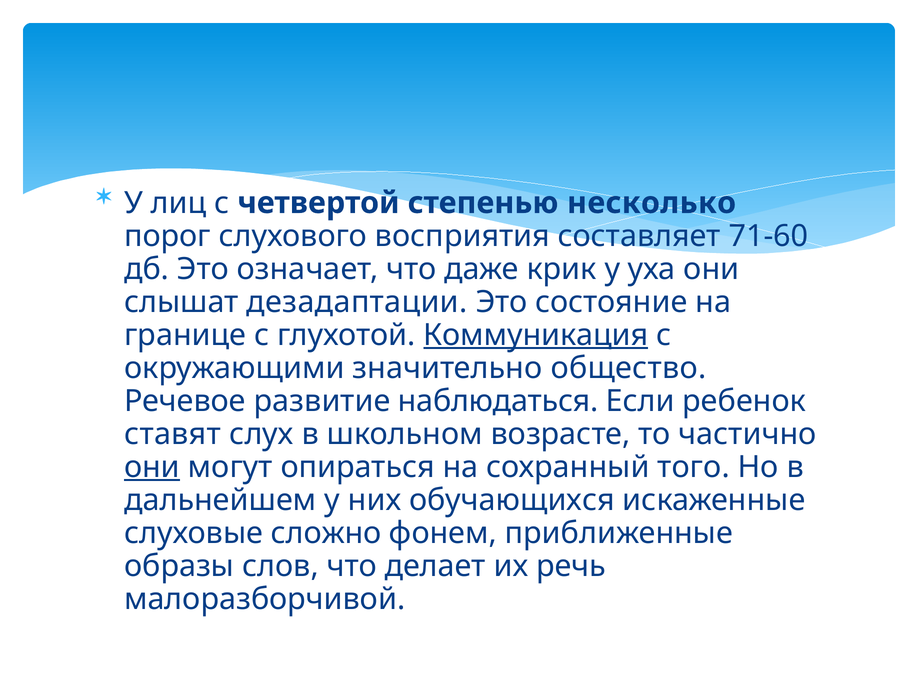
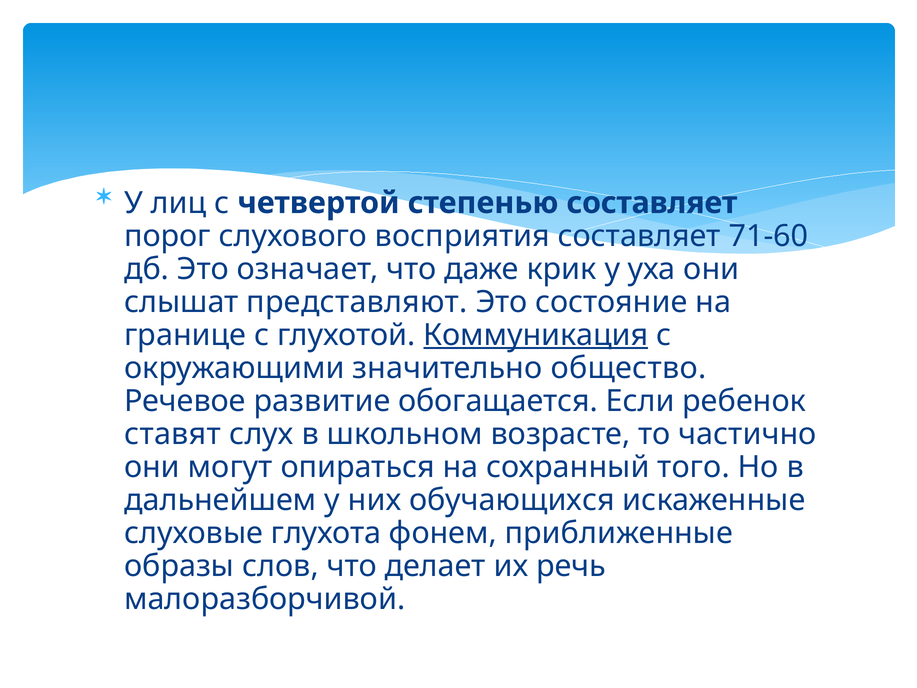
степенью несколько: несколько -> составляет
дезадаптации: дезадаптации -> представляют
наблюдаться: наблюдаться -> обогащается
они at (152, 467) underline: present -> none
сложно: сложно -> глухота
